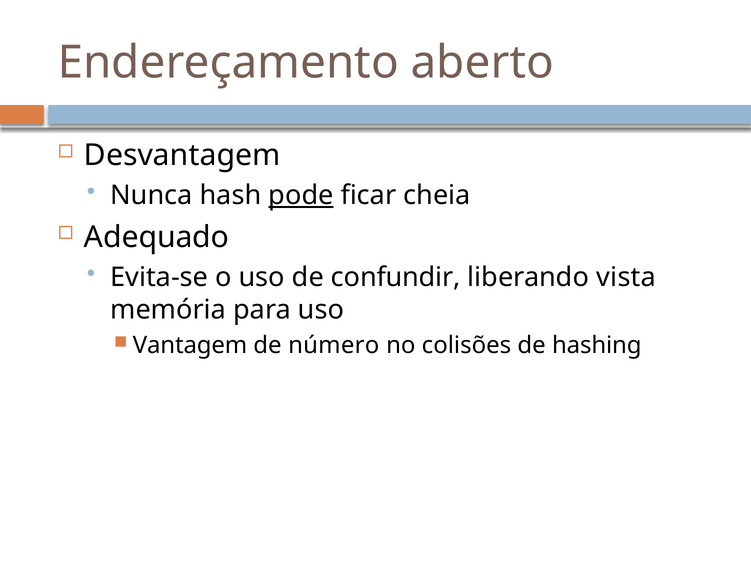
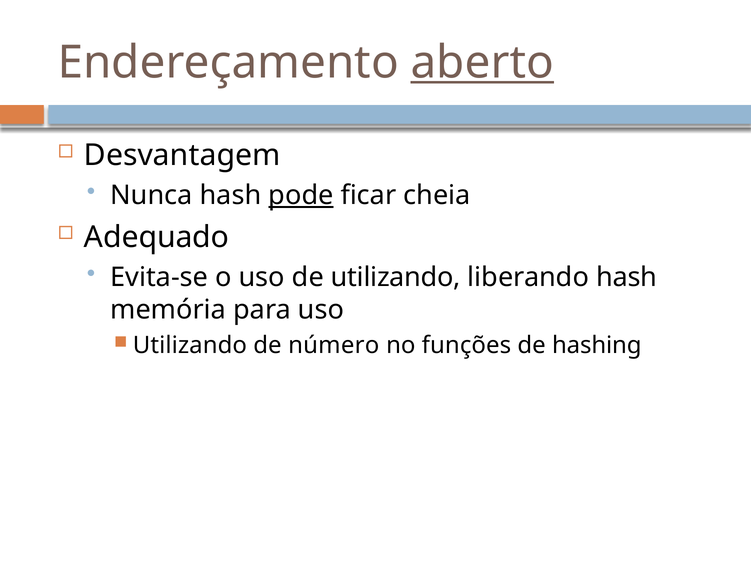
aberto underline: none -> present
de confundir: confundir -> utilizando
liberando vista: vista -> hash
Vantagem at (190, 346): Vantagem -> Utilizando
colisões: colisões -> funções
